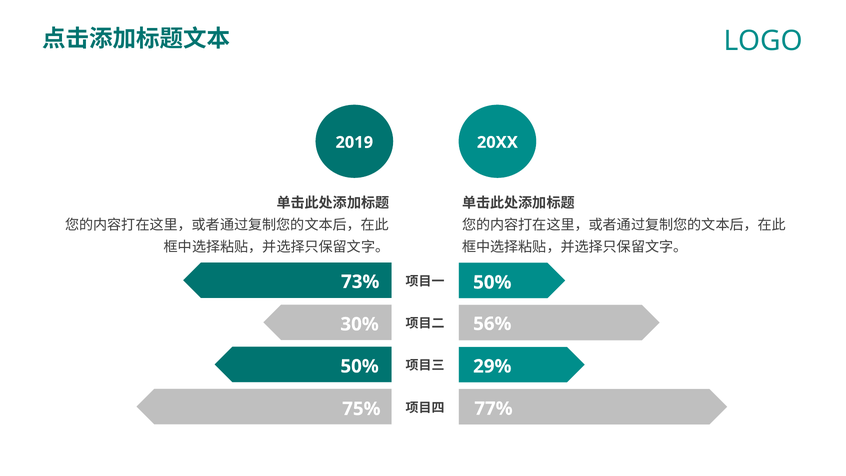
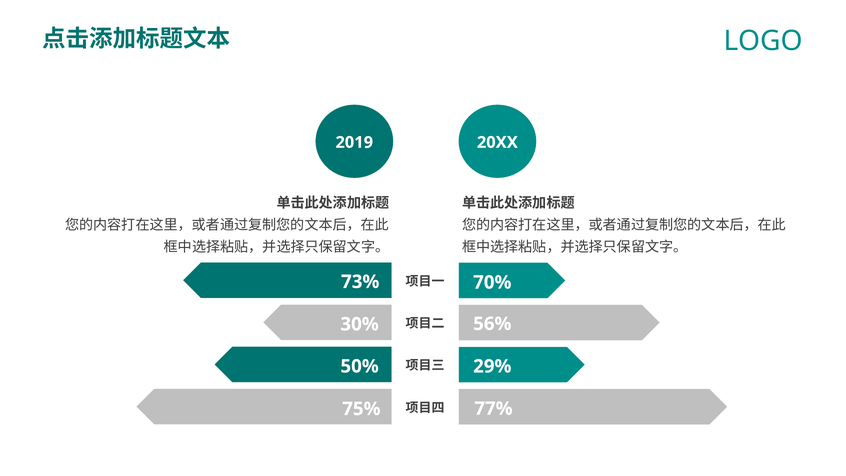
50% at (492, 282): 50% -> 70%
